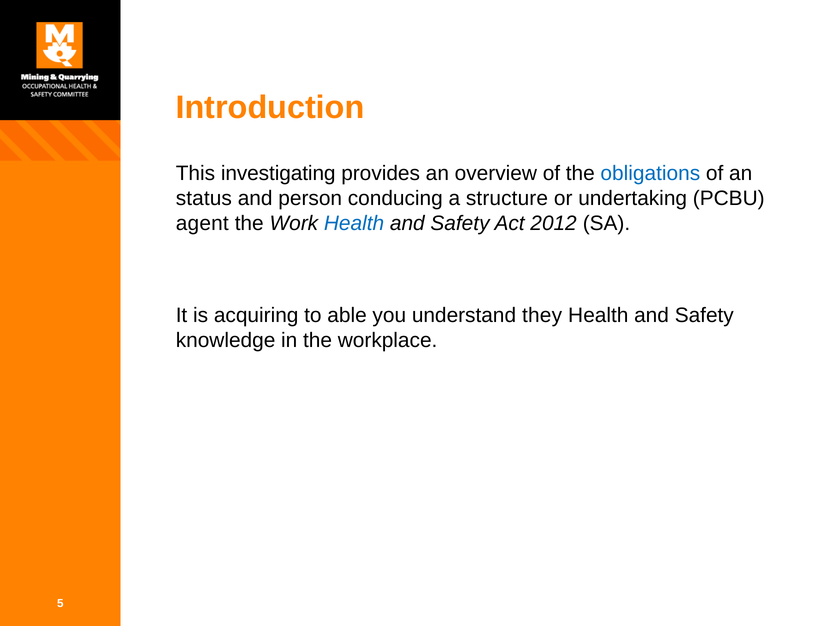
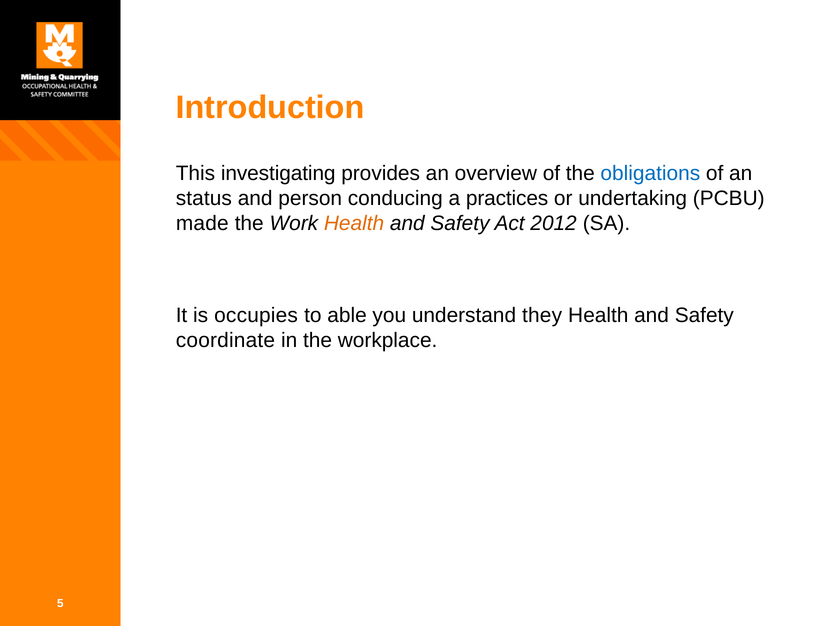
structure: structure -> practices
agent: agent -> made
Health at (354, 223) colour: blue -> orange
acquiring: acquiring -> occupies
knowledge: knowledge -> coordinate
